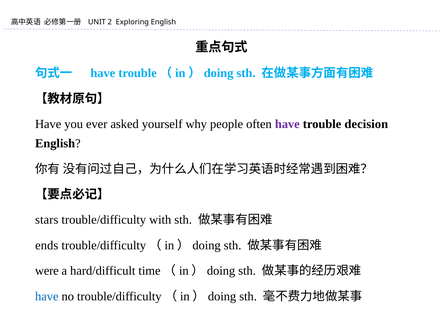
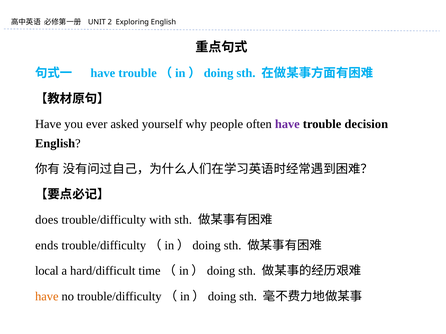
stars: stars -> does
were: were -> local
have at (47, 297) colour: blue -> orange
